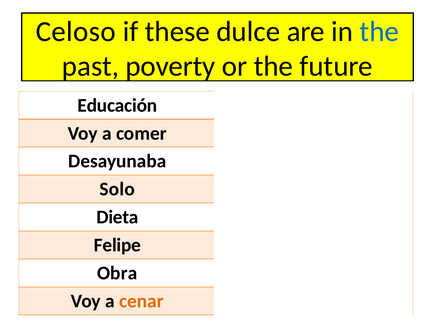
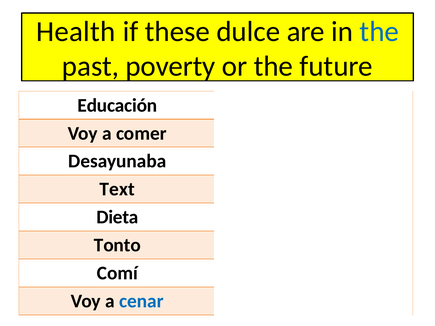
Celoso: Celoso -> Health
Solo: Solo -> Text
Felipe: Felipe -> Tonto
Obra: Obra -> Comí
cenar colour: orange -> blue
